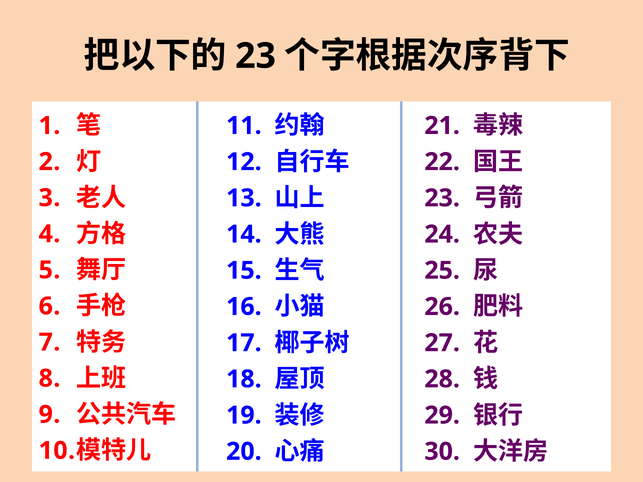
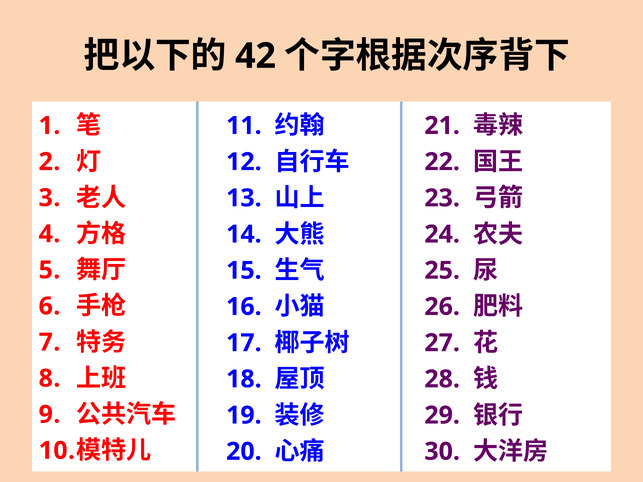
23 at (256, 56): 23 -> 42
